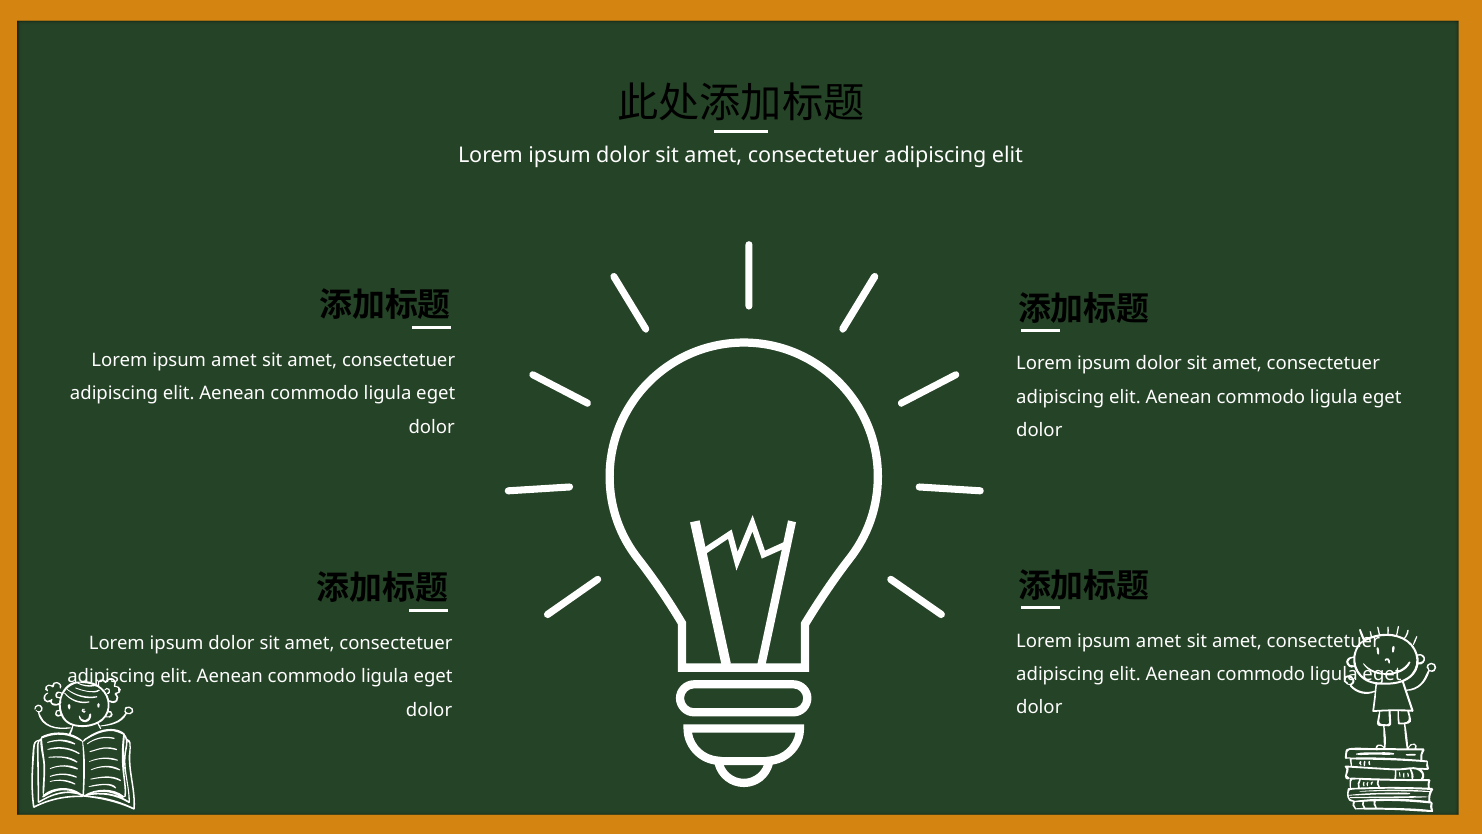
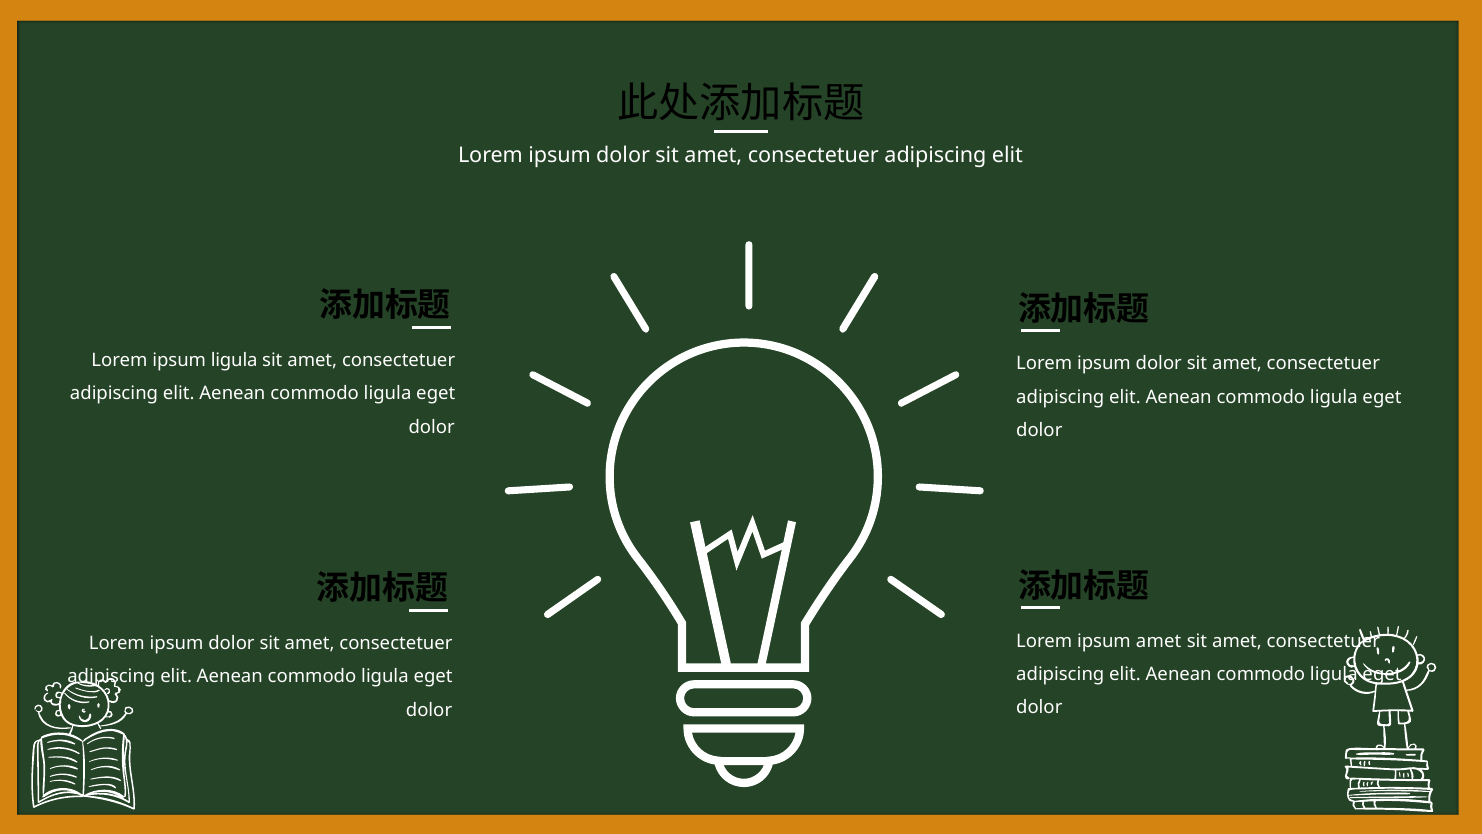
amet at (234, 360): amet -> ligula
